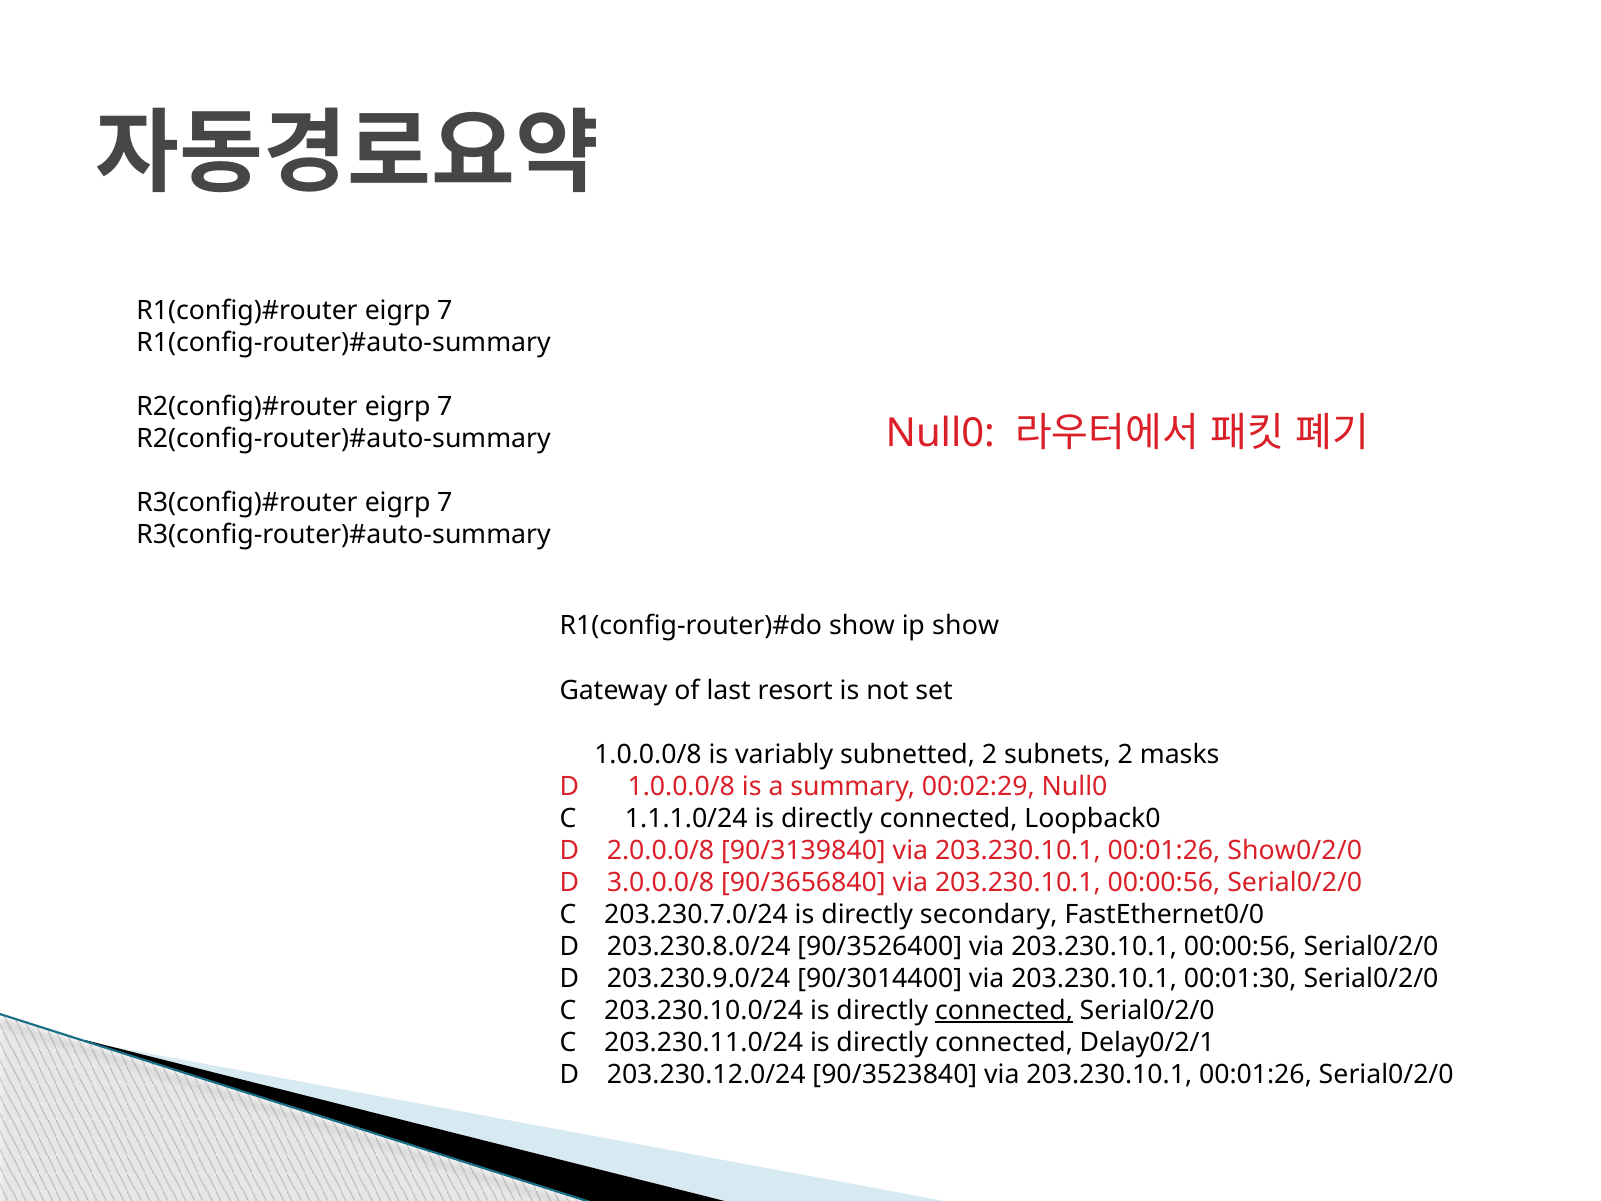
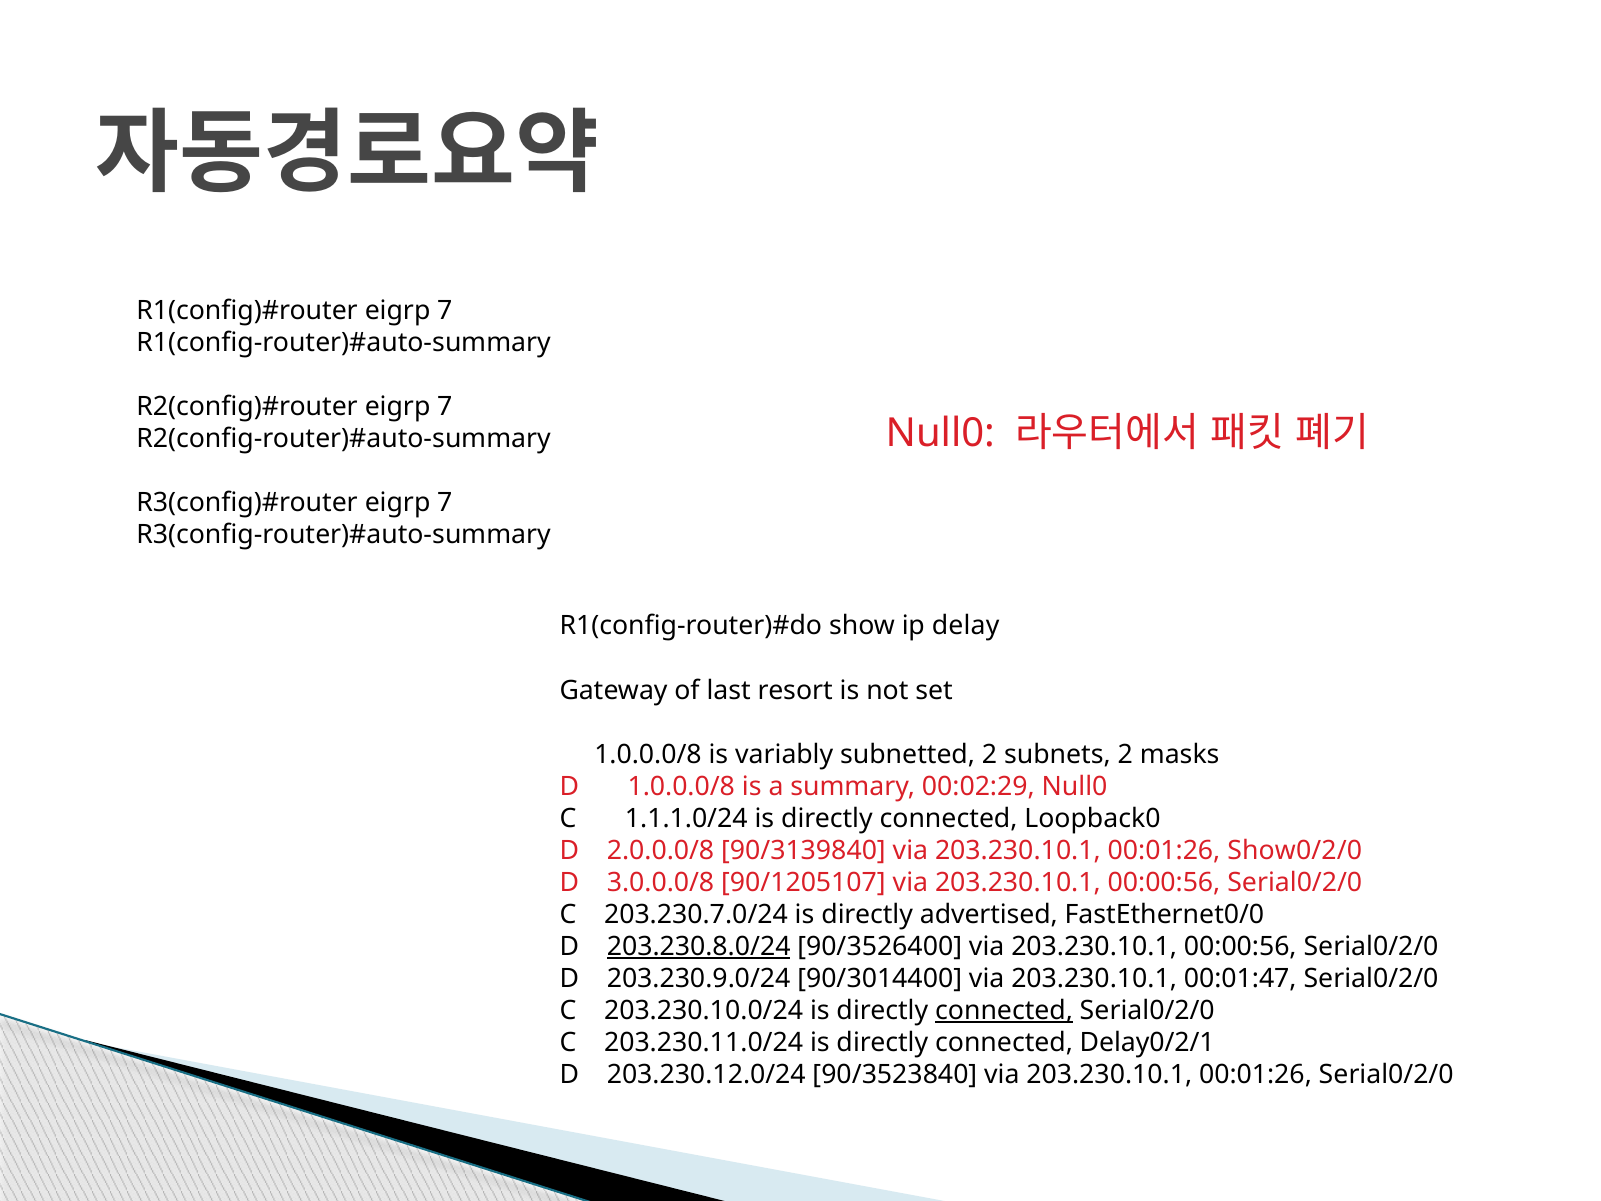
ip show: show -> delay
90/3656840: 90/3656840 -> 90/1205107
secondary: secondary -> advertised
203.230.8.0/24 underline: none -> present
00:01:30: 00:01:30 -> 00:01:47
